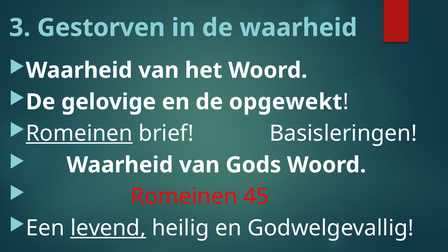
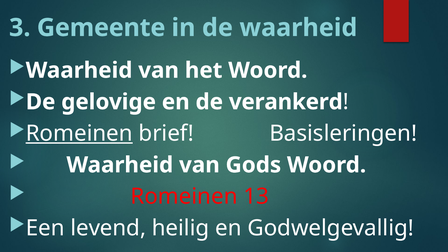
Gestorven: Gestorven -> Gemeente
opgewekt: opgewekt -> verankerd
45: 45 -> 13
levend underline: present -> none
